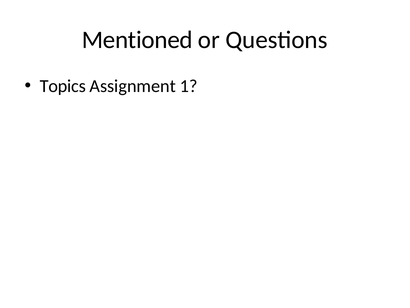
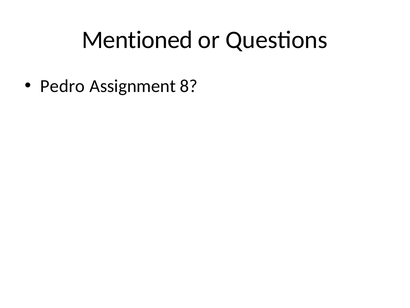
Topics: Topics -> Pedro
1: 1 -> 8
